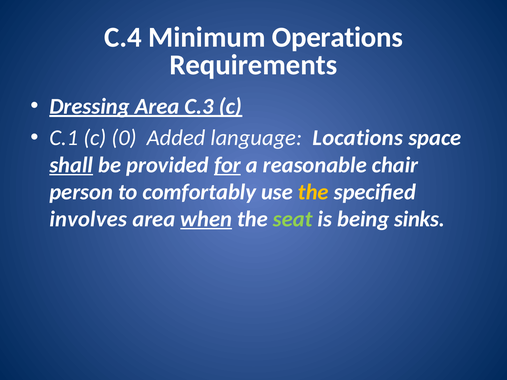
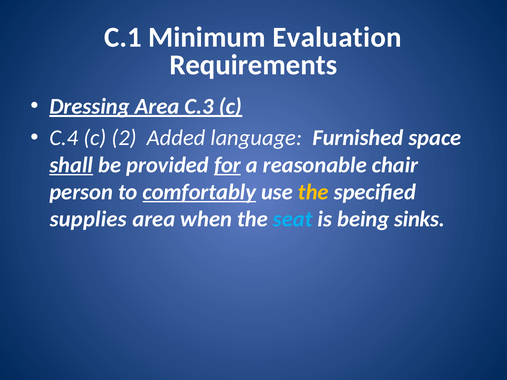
C.4: C.4 -> C.1
Operations: Operations -> Evaluation
C.1: C.1 -> C.4
0: 0 -> 2
Locations: Locations -> Furnished
comfortably underline: none -> present
involves: involves -> supplies
when underline: present -> none
seat colour: light green -> light blue
